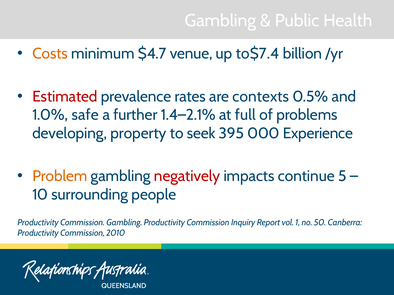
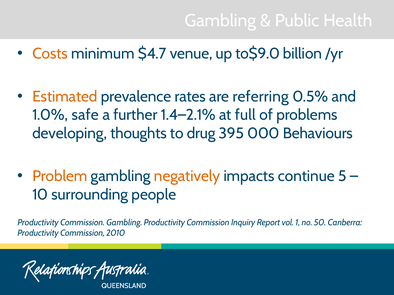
to$7.4: to$7.4 -> to$9.0
Estimated colour: red -> orange
contexts: contexts -> referring
property: property -> thoughts
seek: seek -> drug
Experience: Experience -> Behaviours
negatively colour: red -> orange
